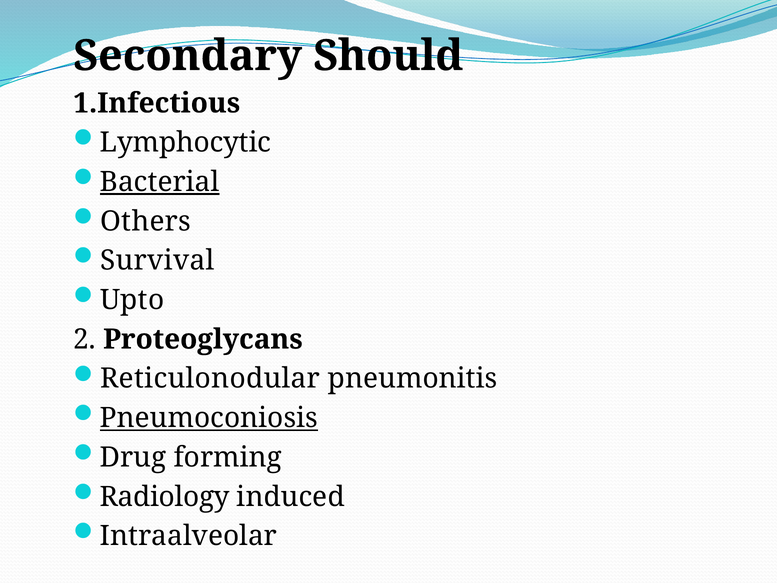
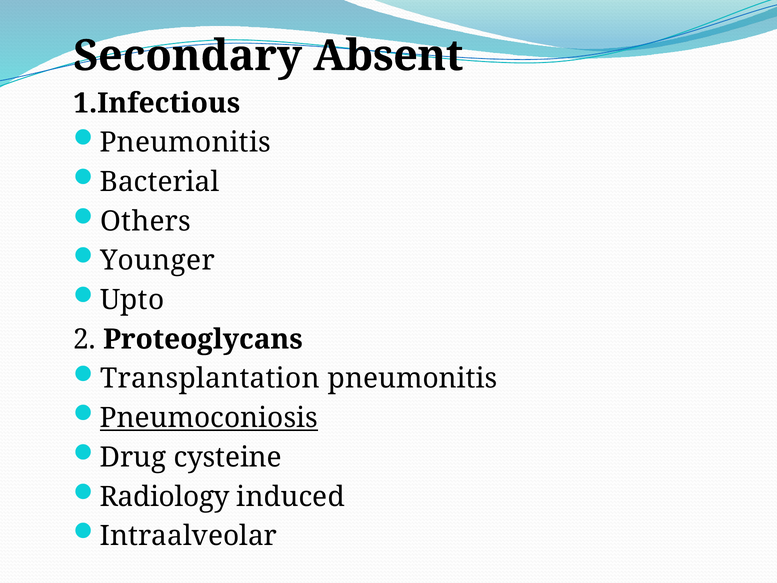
Should: Should -> Absent
Lymphocytic at (186, 143): Lymphocytic -> Pneumonitis
Bacterial underline: present -> none
Survival: Survival -> Younger
Reticulonodular: Reticulonodular -> Transplantation
forming: forming -> cysteine
